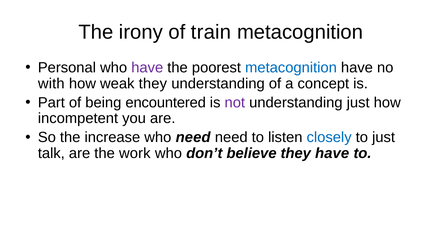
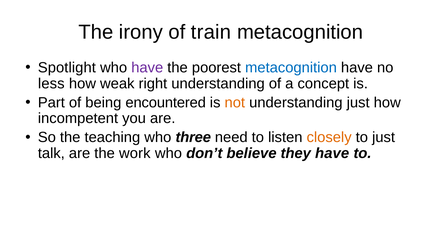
Personal: Personal -> Spotlight
with: with -> less
weak they: they -> right
not colour: purple -> orange
increase: increase -> teaching
who need: need -> three
closely colour: blue -> orange
